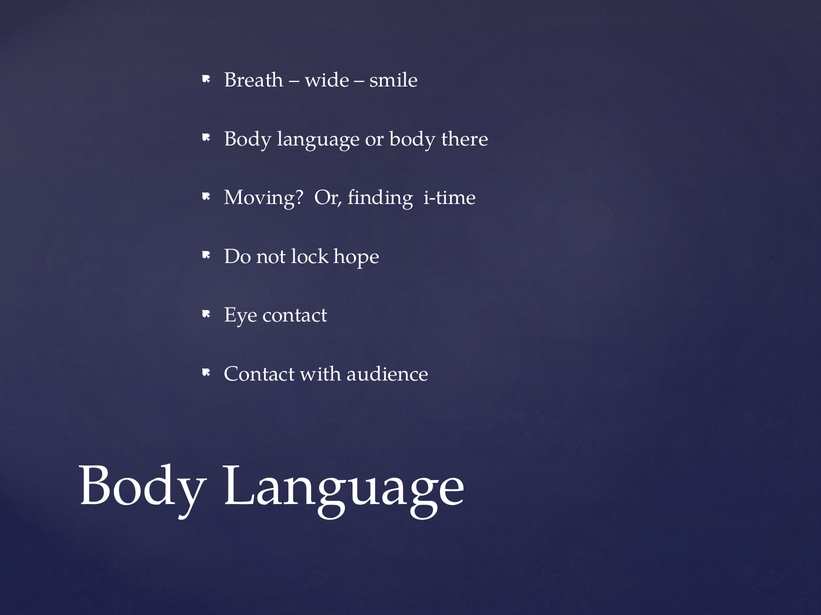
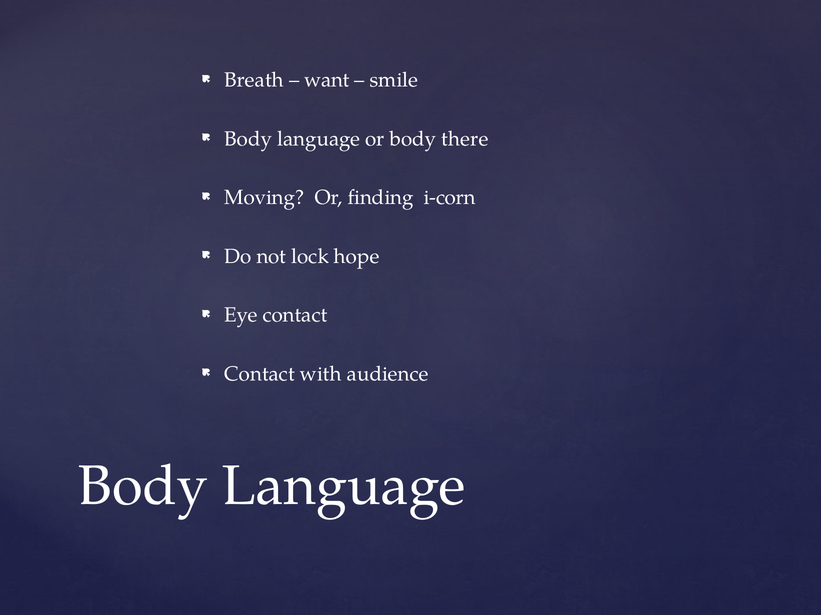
wide: wide -> want
i-time: i-time -> i-corn
